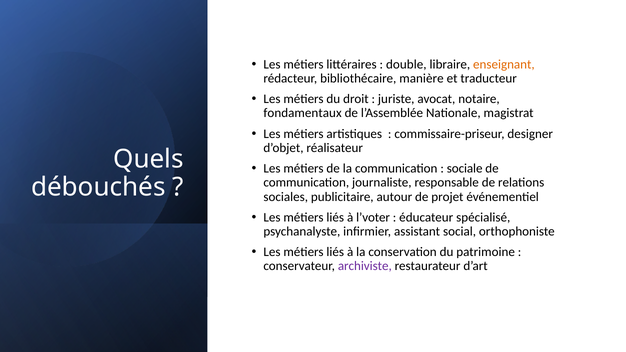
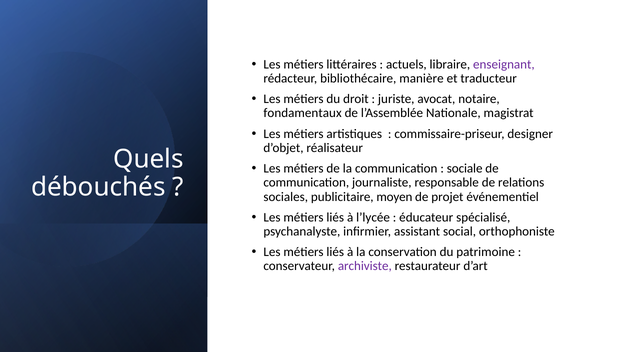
double: double -> actuels
enseignant colour: orange -> purple
autour: autour -> moyen
l’voter: l’voter -> l’lycée
